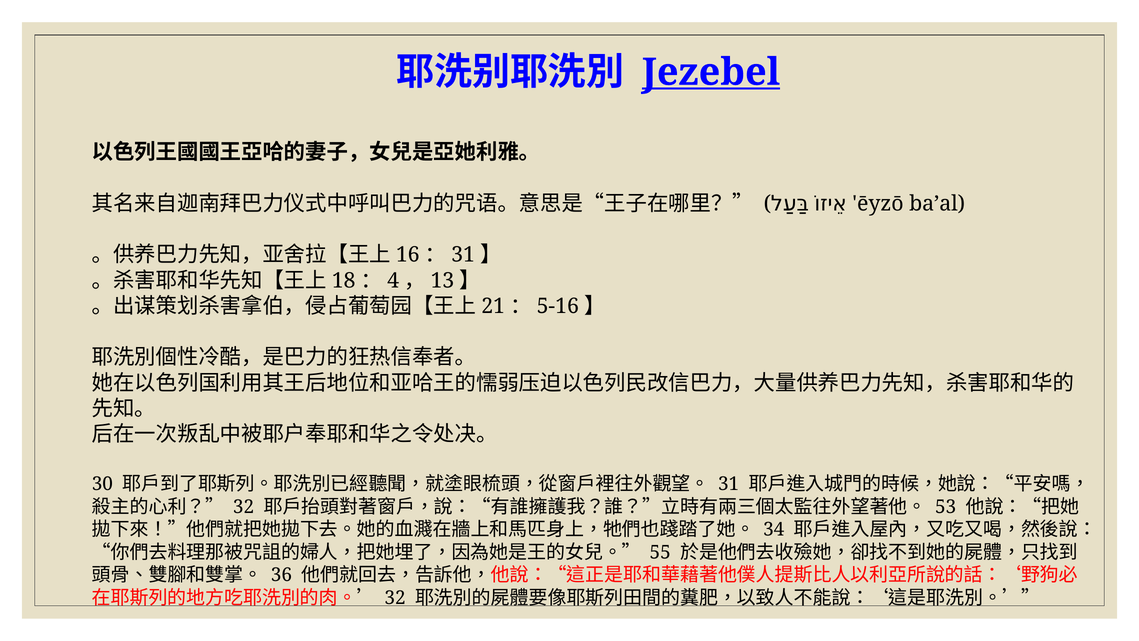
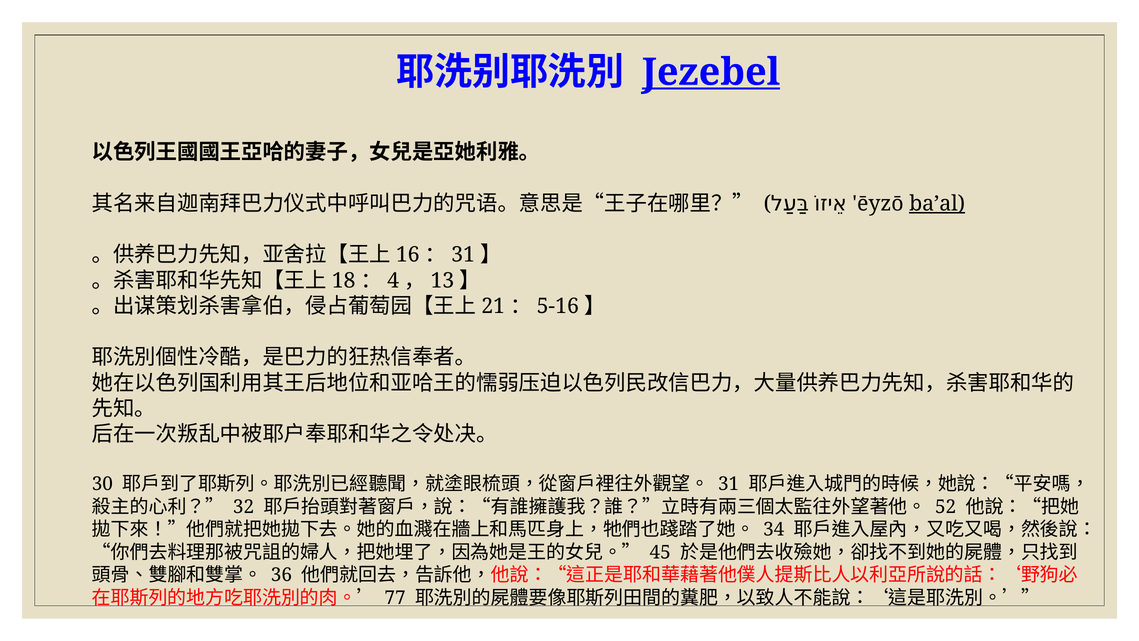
ba’al underline: none -> present
53: 53 -> 52
55: 55 -> 45
32 at (395, 598): 32 -> 77
